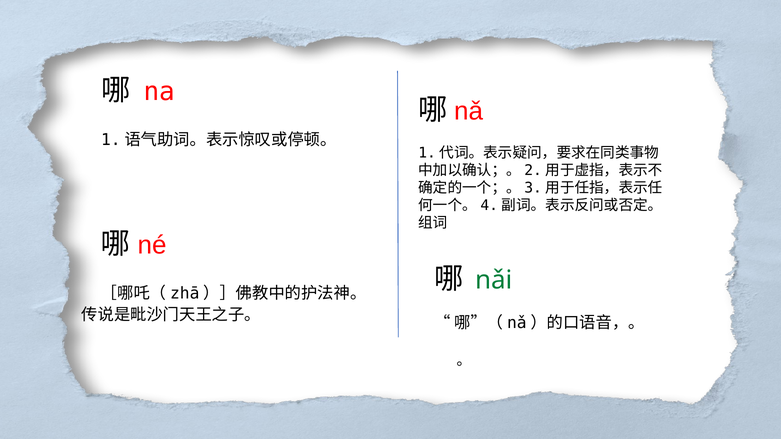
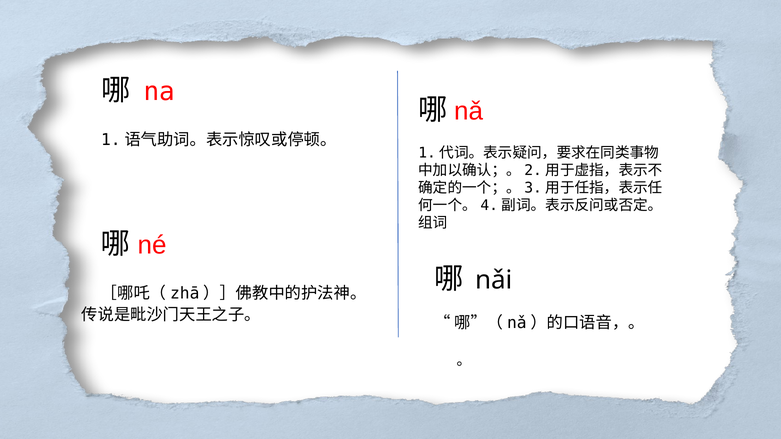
nǎi colour: green -> black
